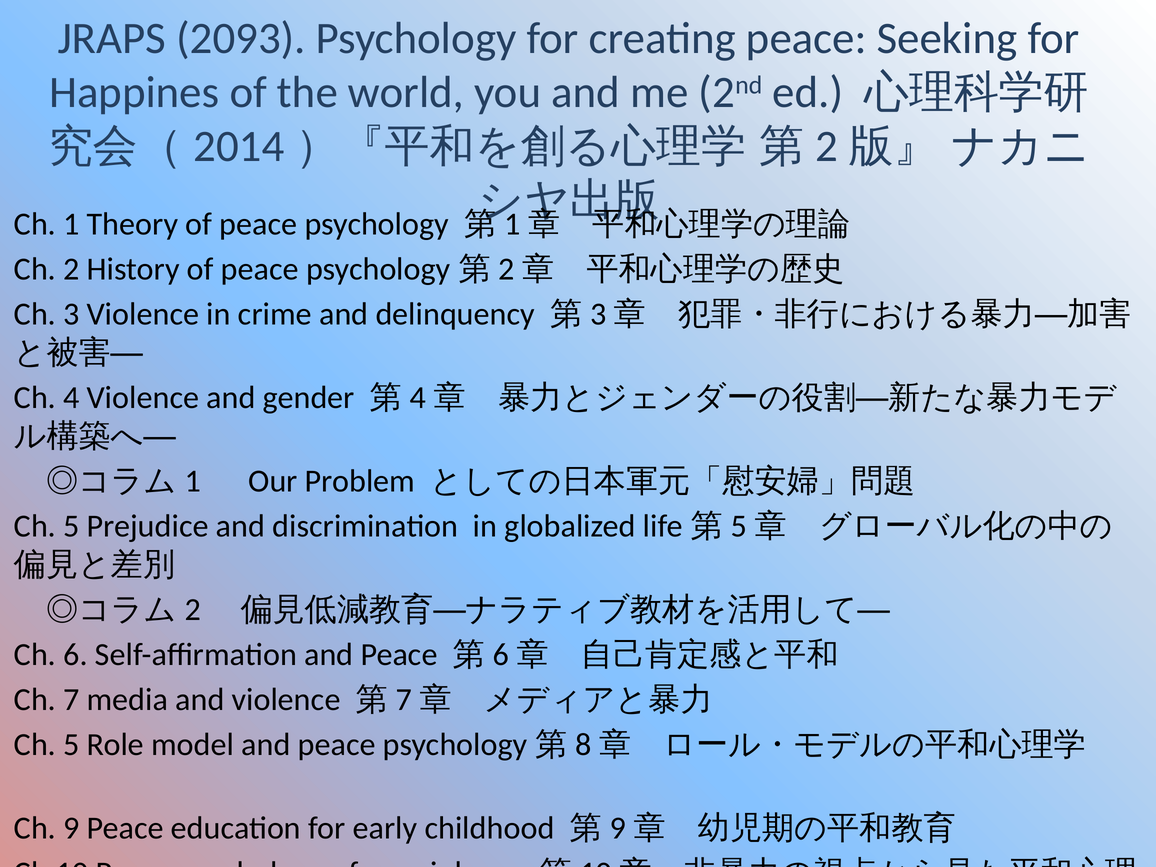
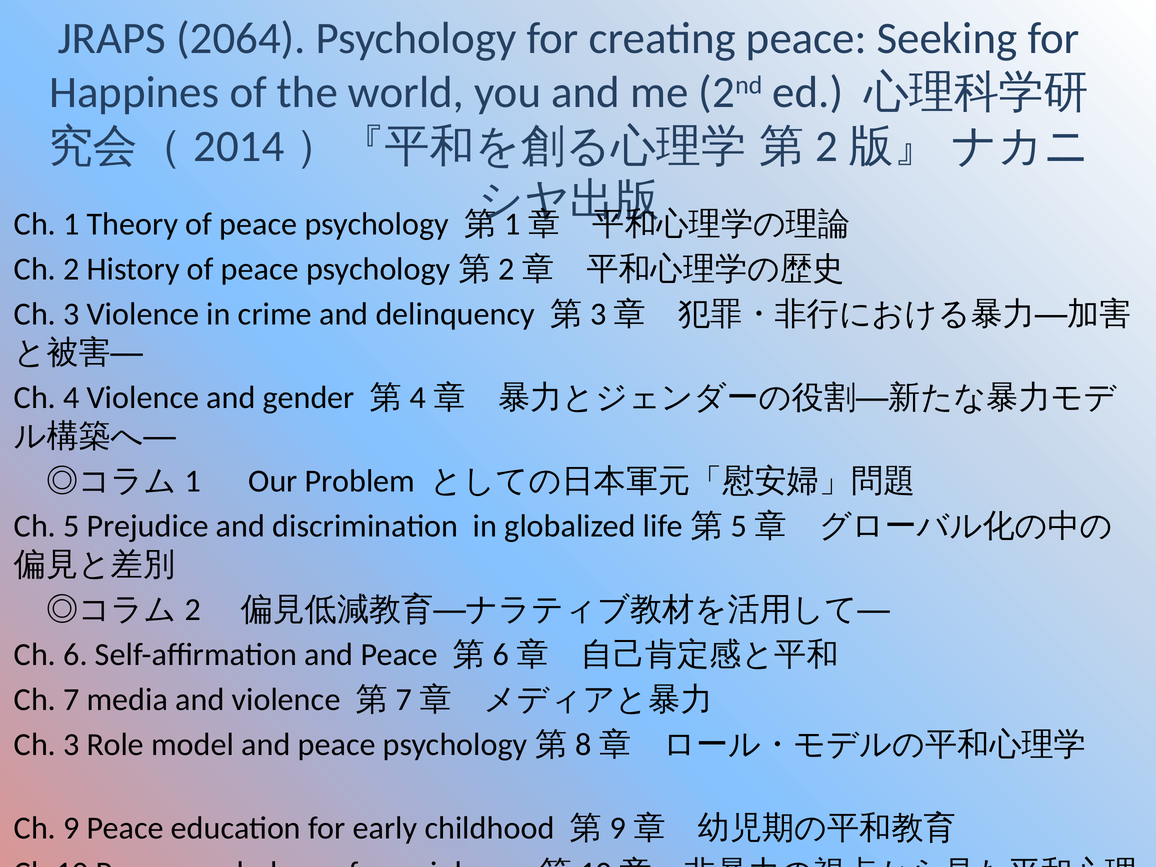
2093: 2093 -> 2064
5 at (71, 744): 5 -> 3
